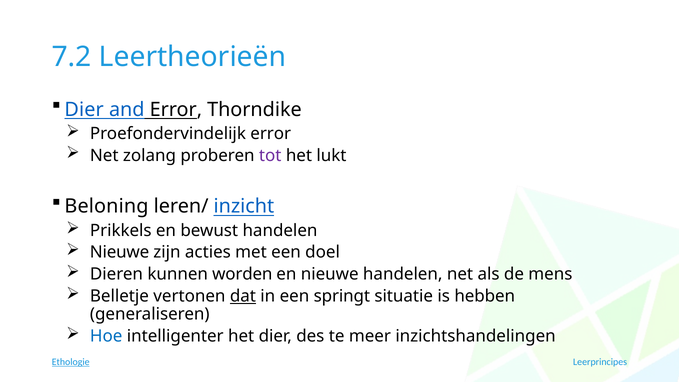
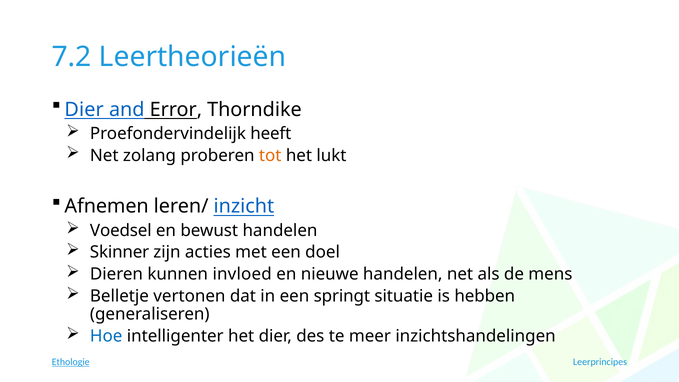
Proefondervindelijk error: error -> heeft
tot colour: purple -> orange
Beloning: Beloning -> Afnemen
Prikkels: Prikkels -> Voedsel
Nieuwe at (120, 252): Nieuwe -> Skinner
worden: worden -> invloed
dat underline: present -> none
